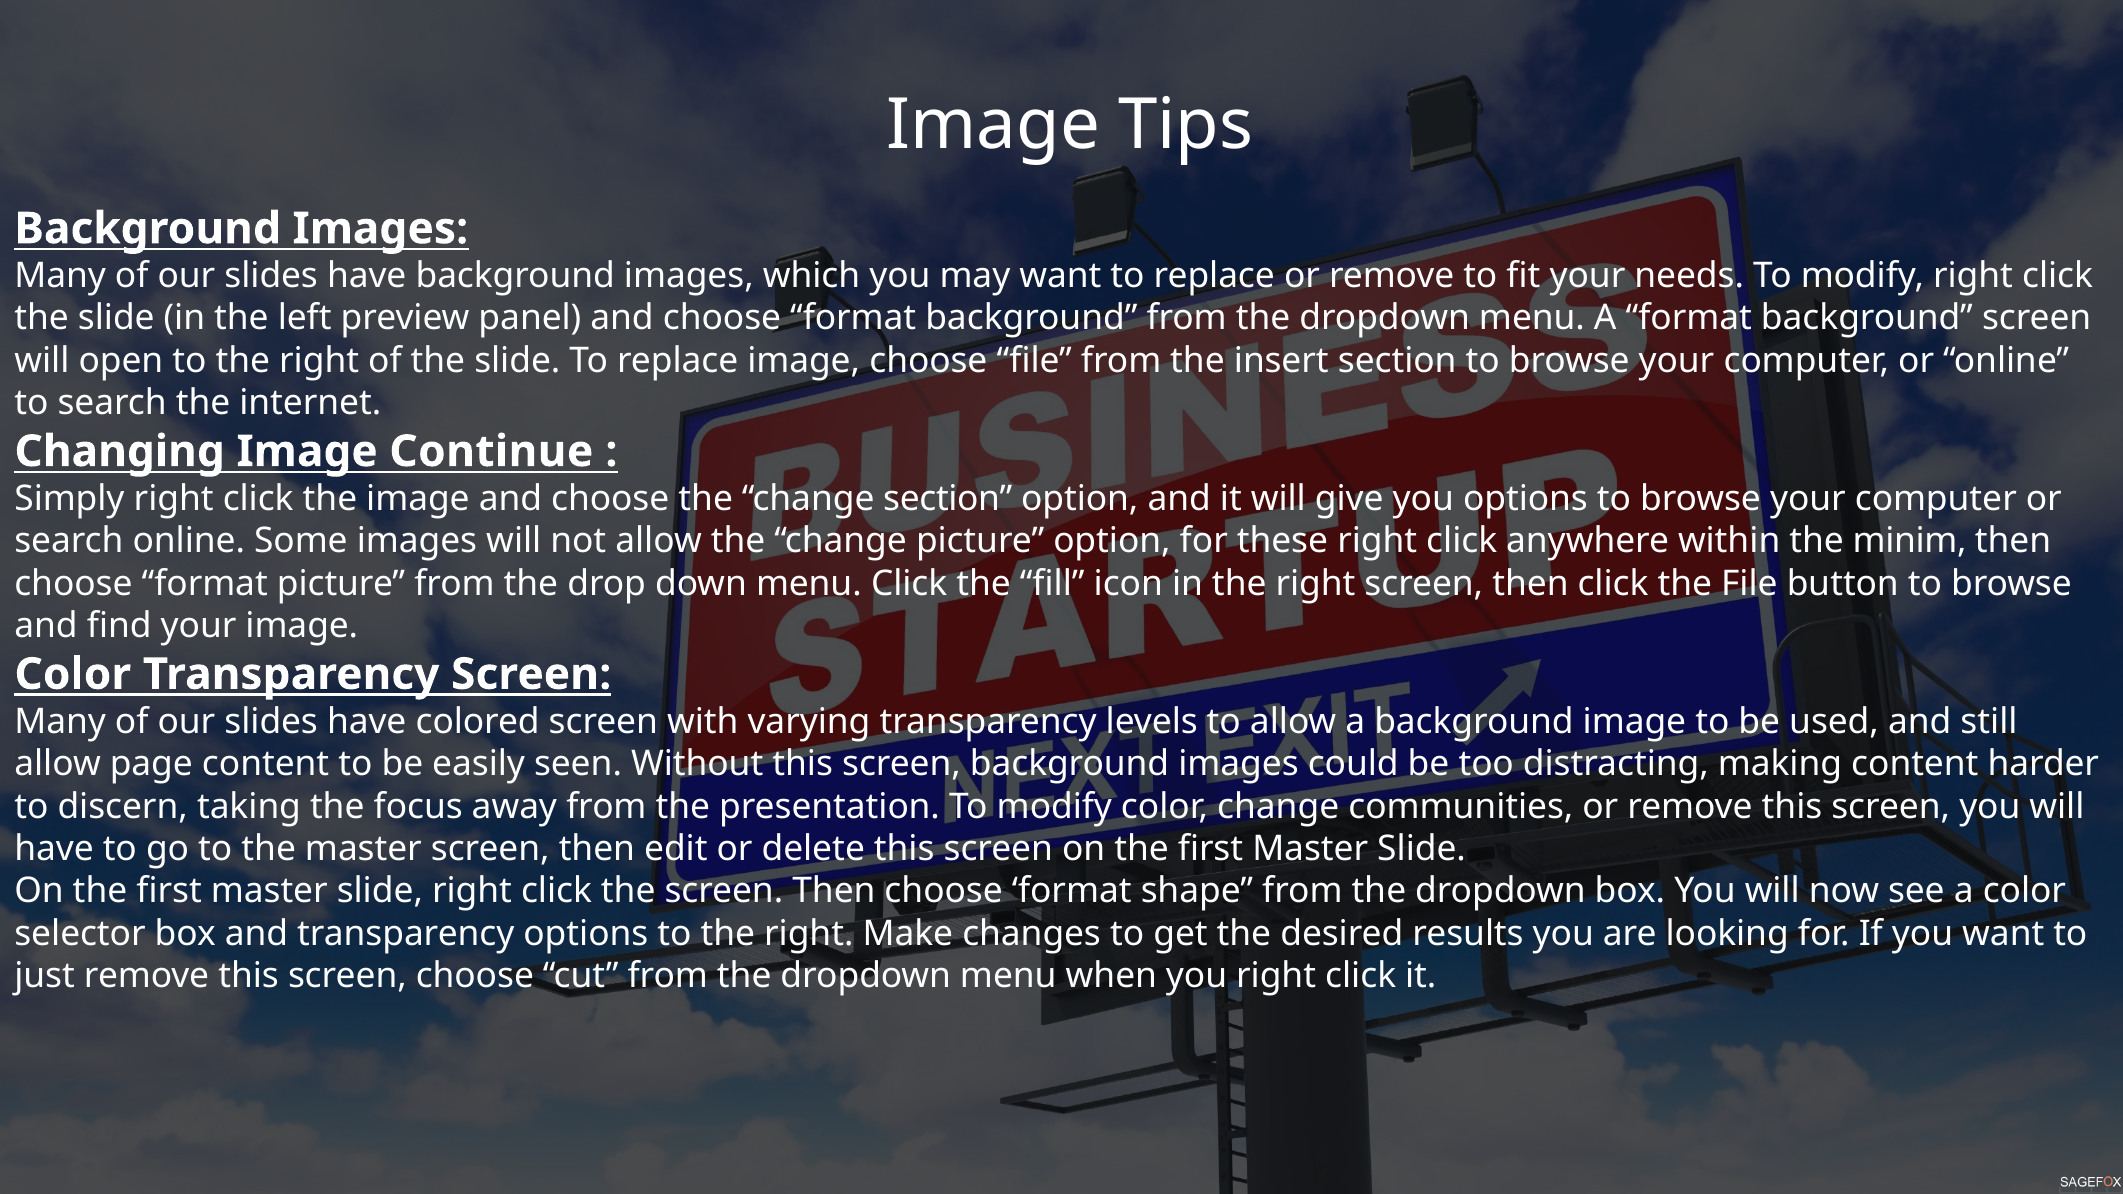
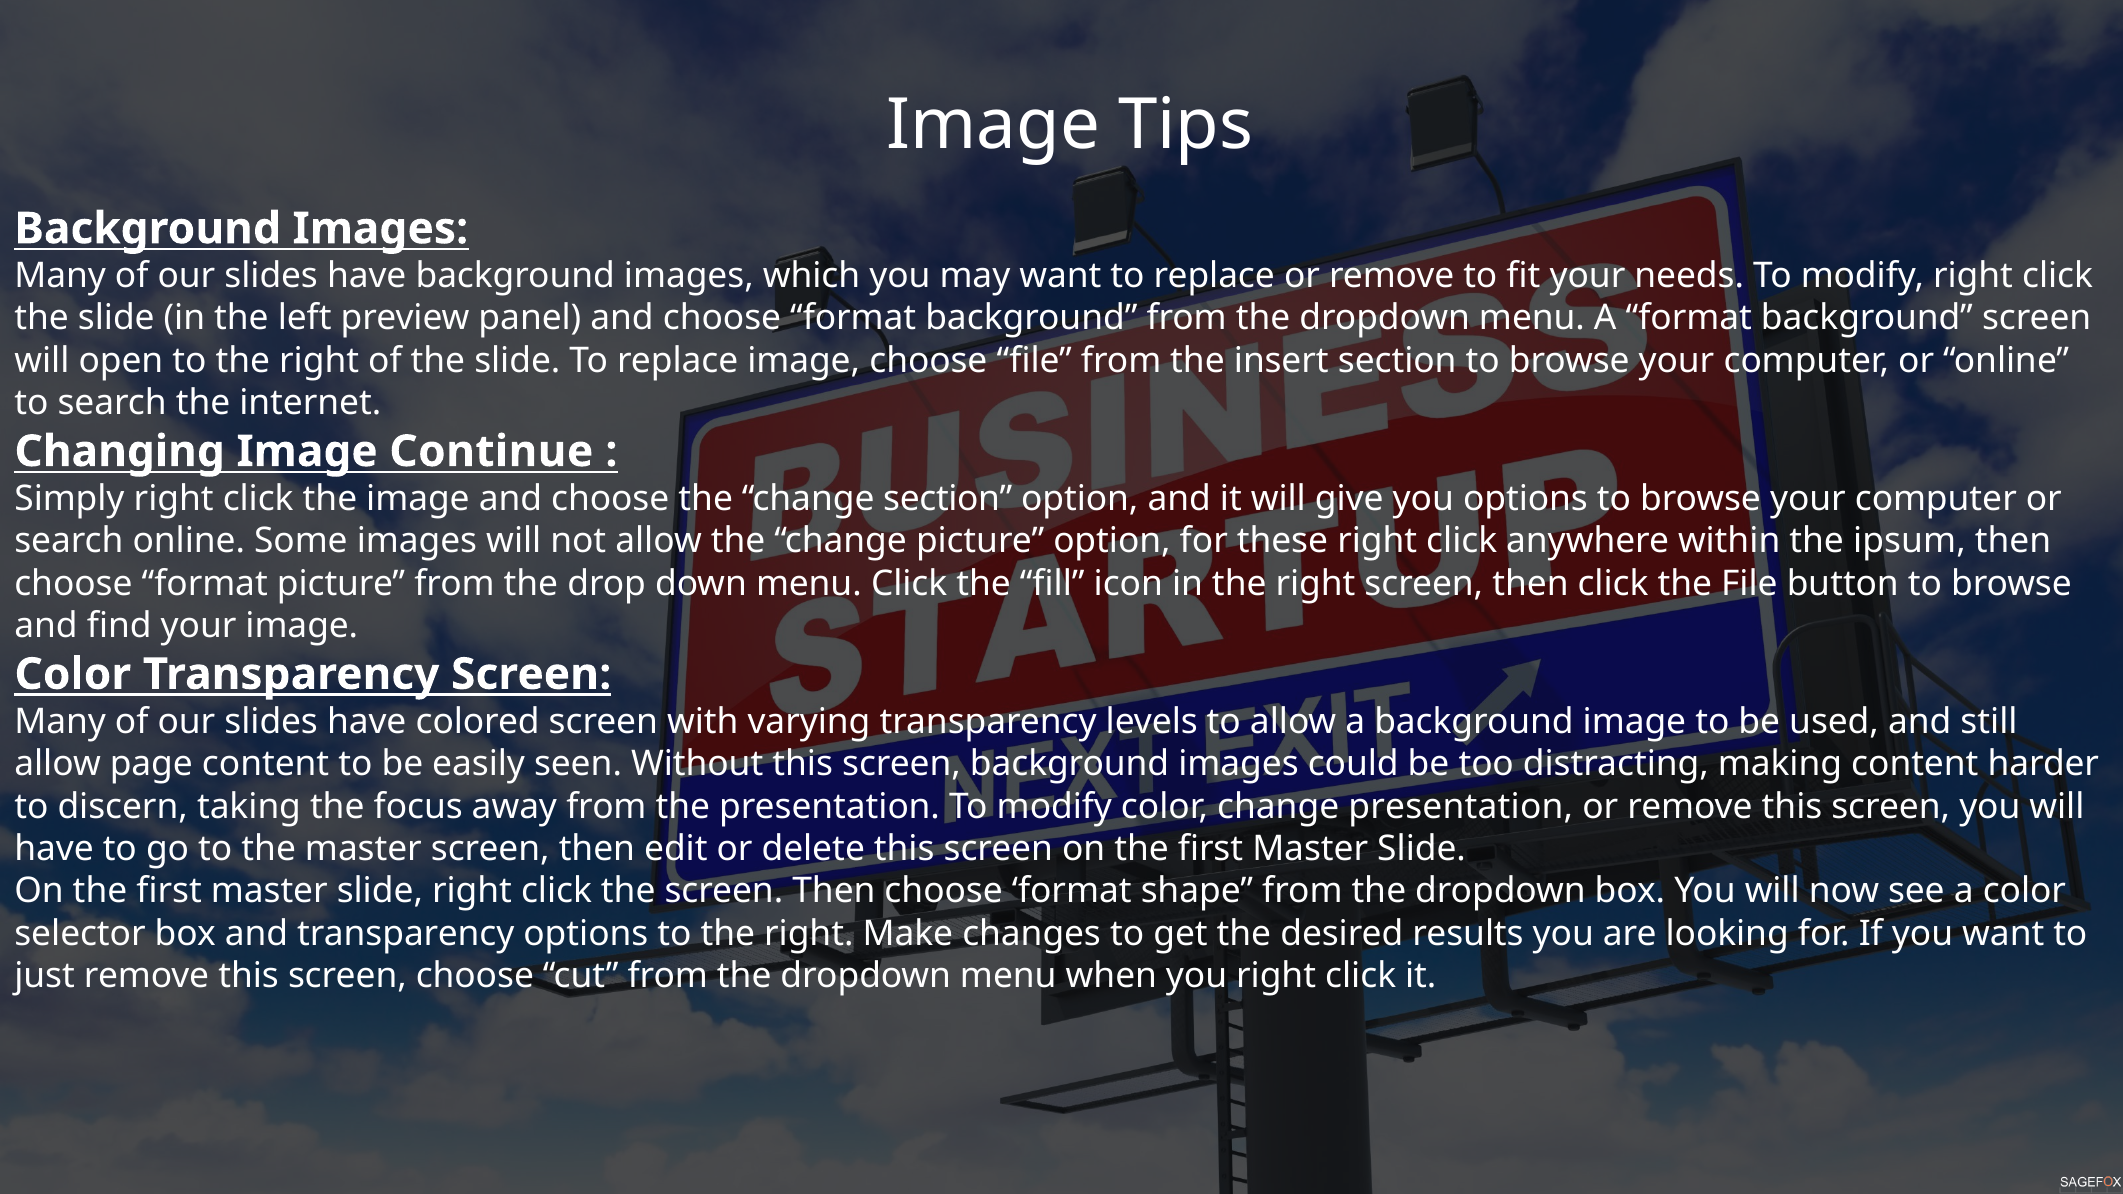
minim: minim -> ipsum
change communities: communities -> presentation
